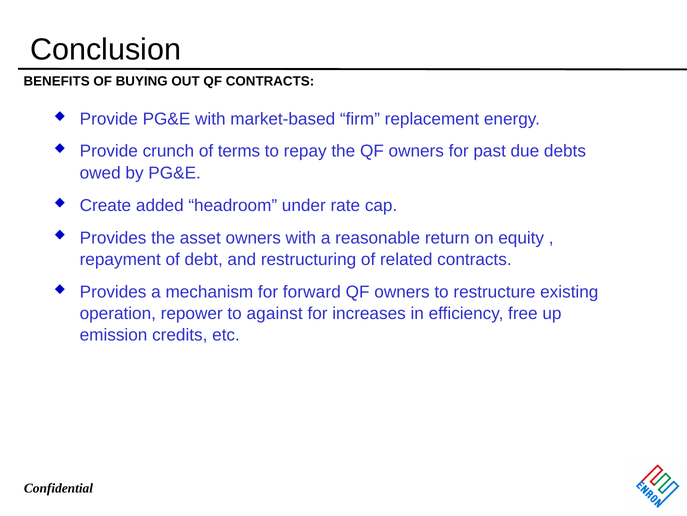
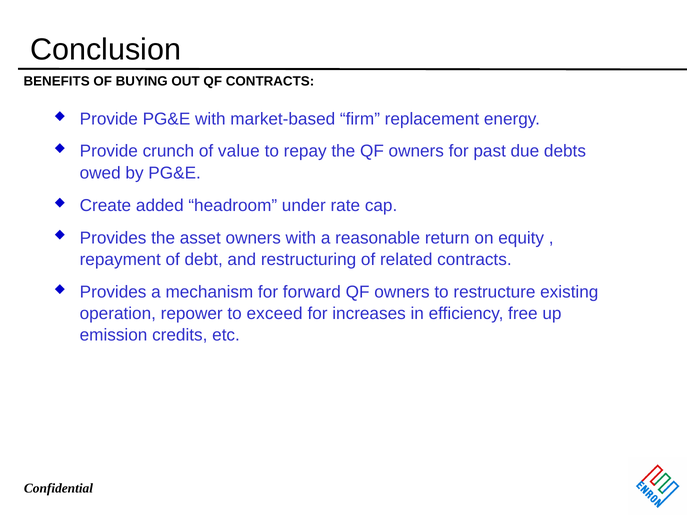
terms: terms -> value
against: against -> exceed
